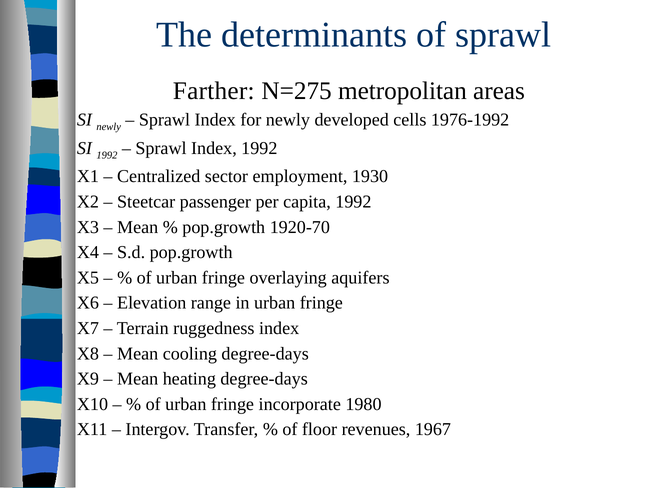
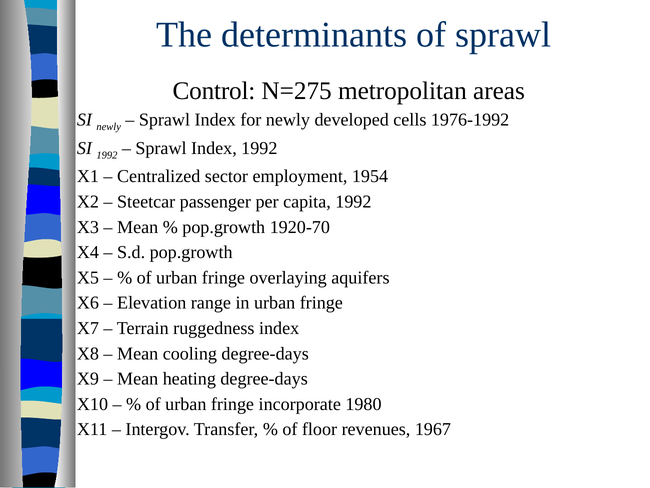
Farther: Farther -> Control
1930: 1930 -> 1954
